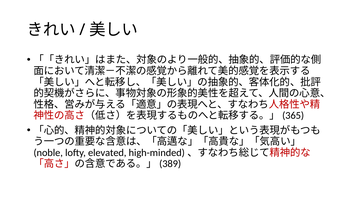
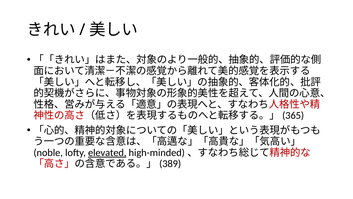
elevated underline: none -> present
